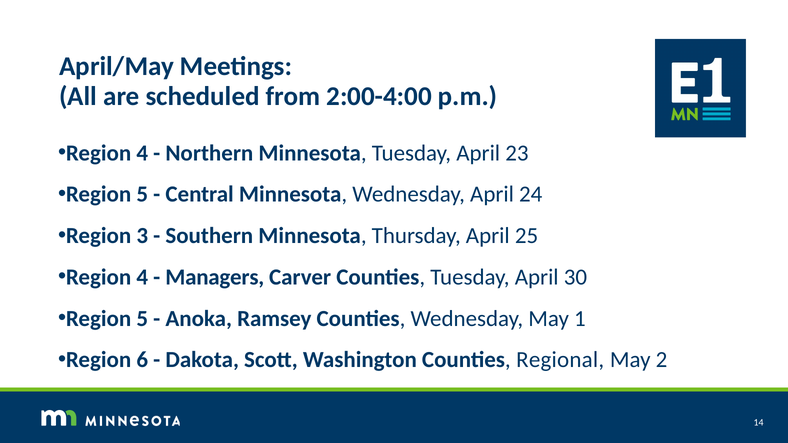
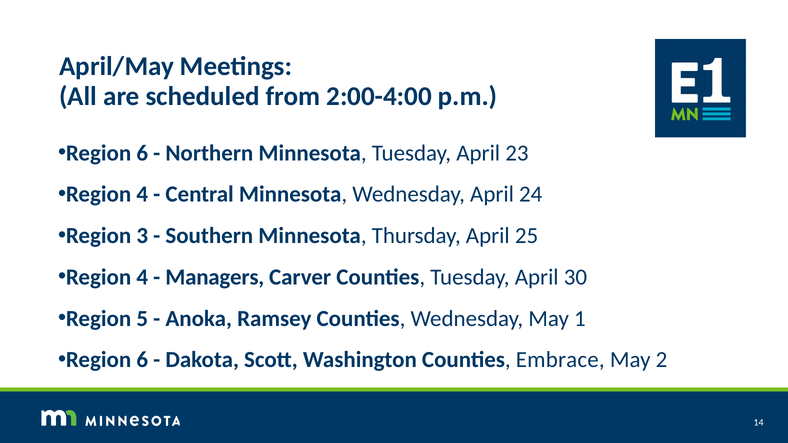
4 at (142, 153): 4 -> 6
5 at (142, 194): 5 -> 4
Regional: Regional -> Embrace
